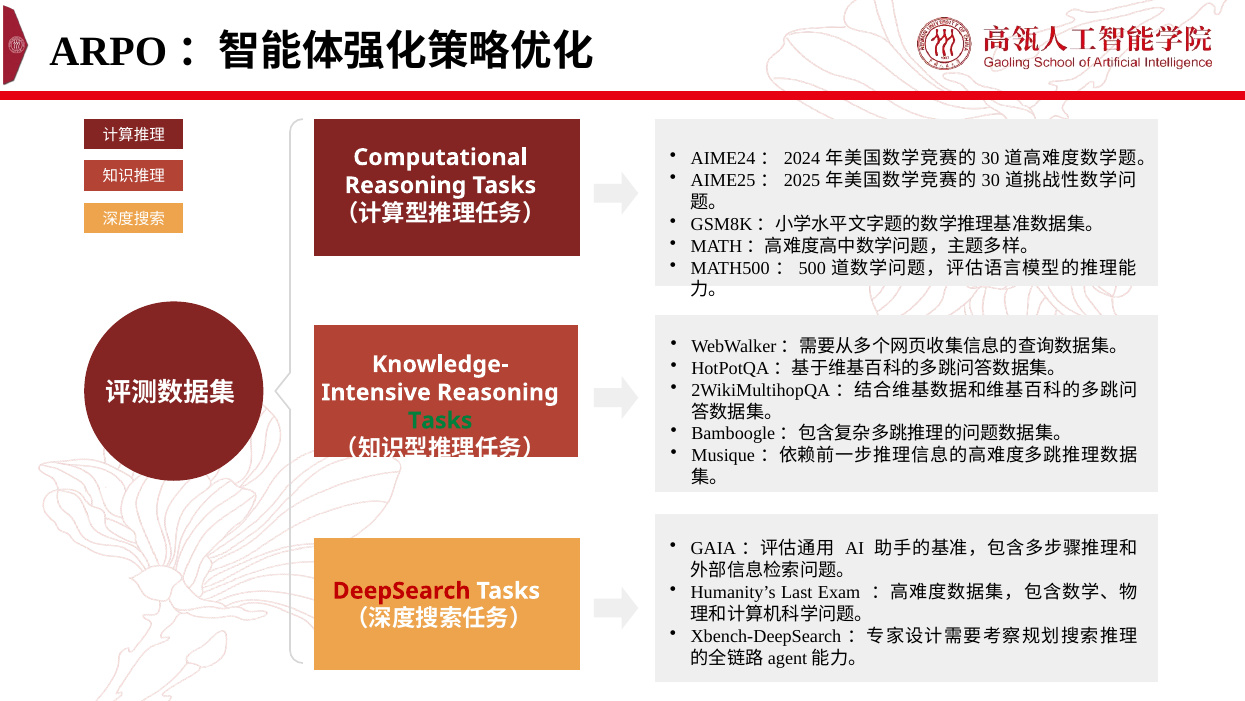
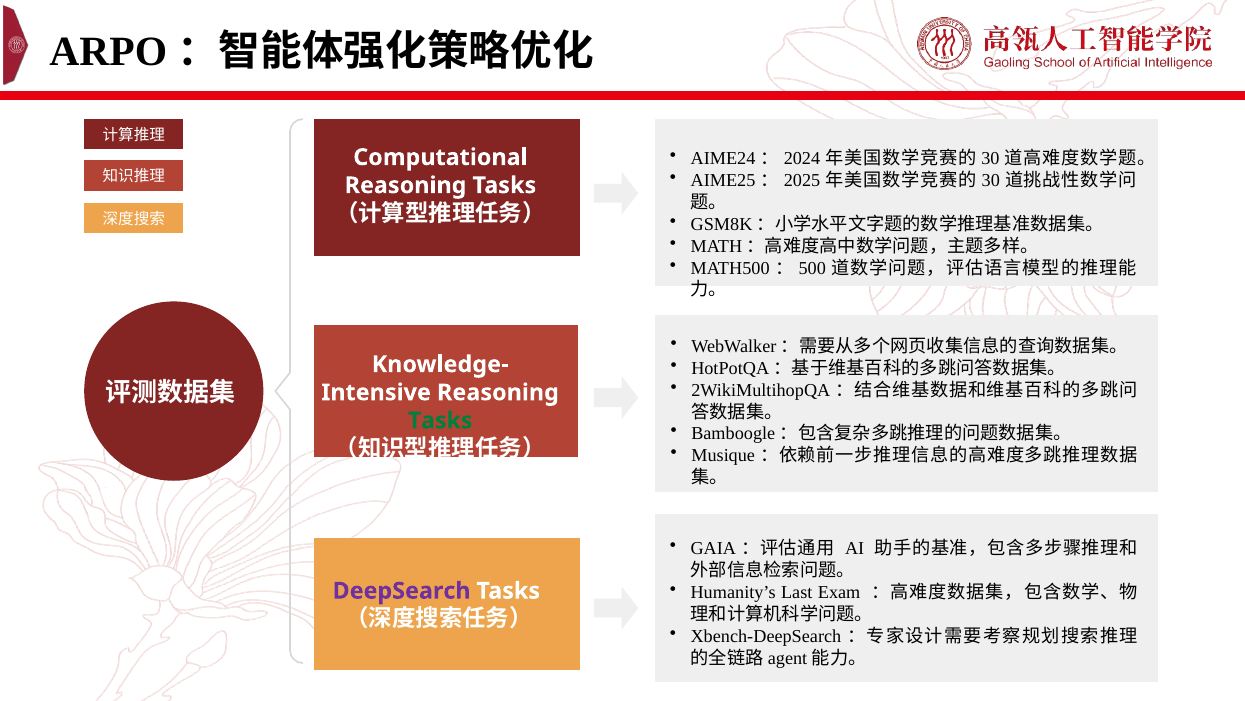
DeepSearch colour: red -> purple
